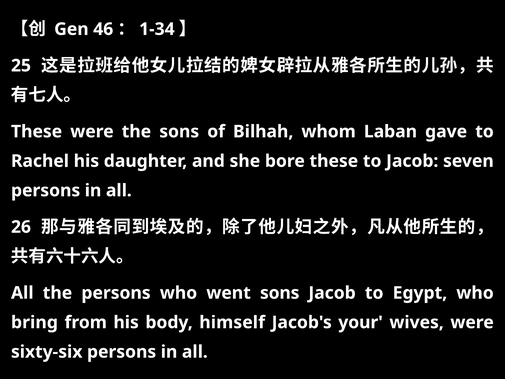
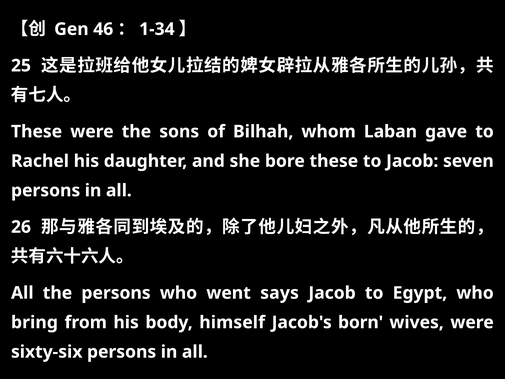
went sons: sons -> says
your: your -> born
